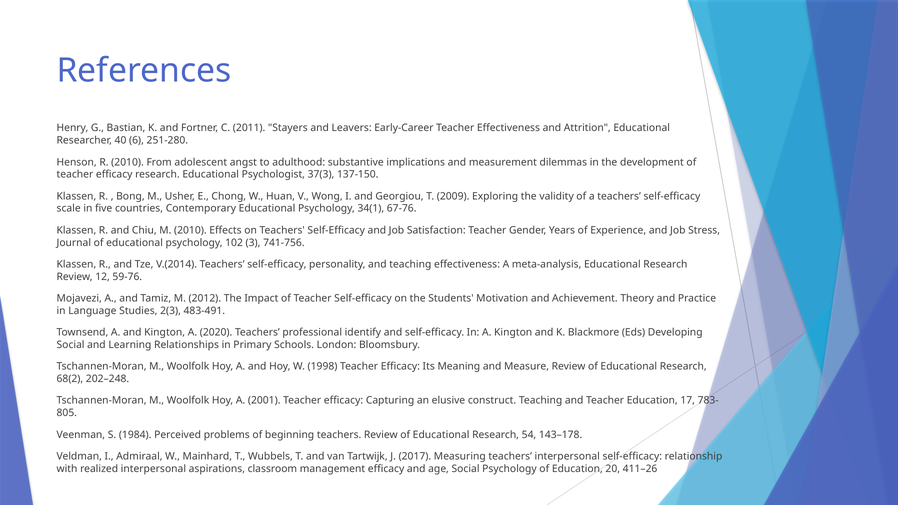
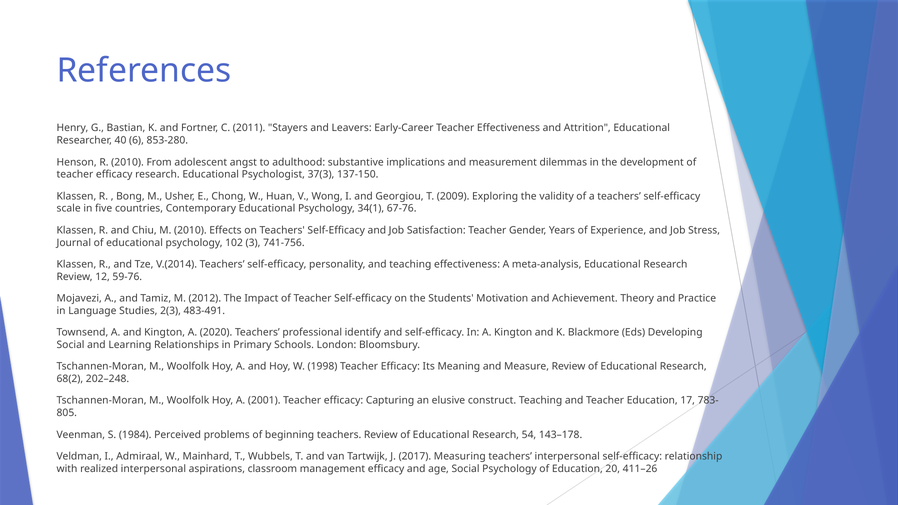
251-280: 251-280 -> 853-280
